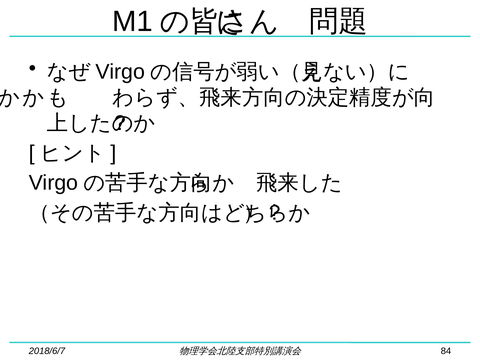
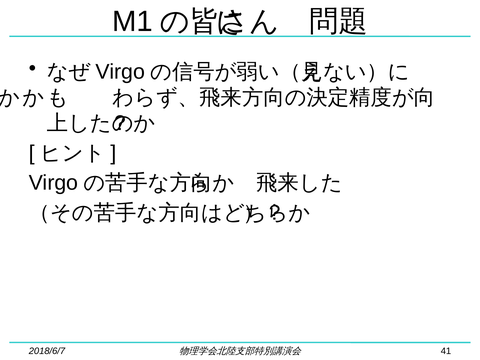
84: 84 -> 41
